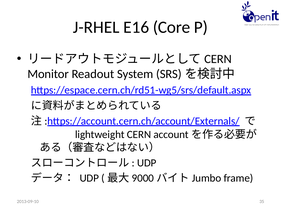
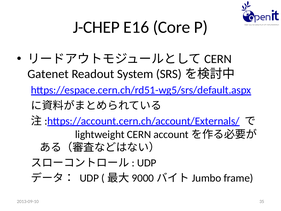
J-RHEL: J-RHEL -> J-CHEP
Monitor: Monitor -> Gatenet
